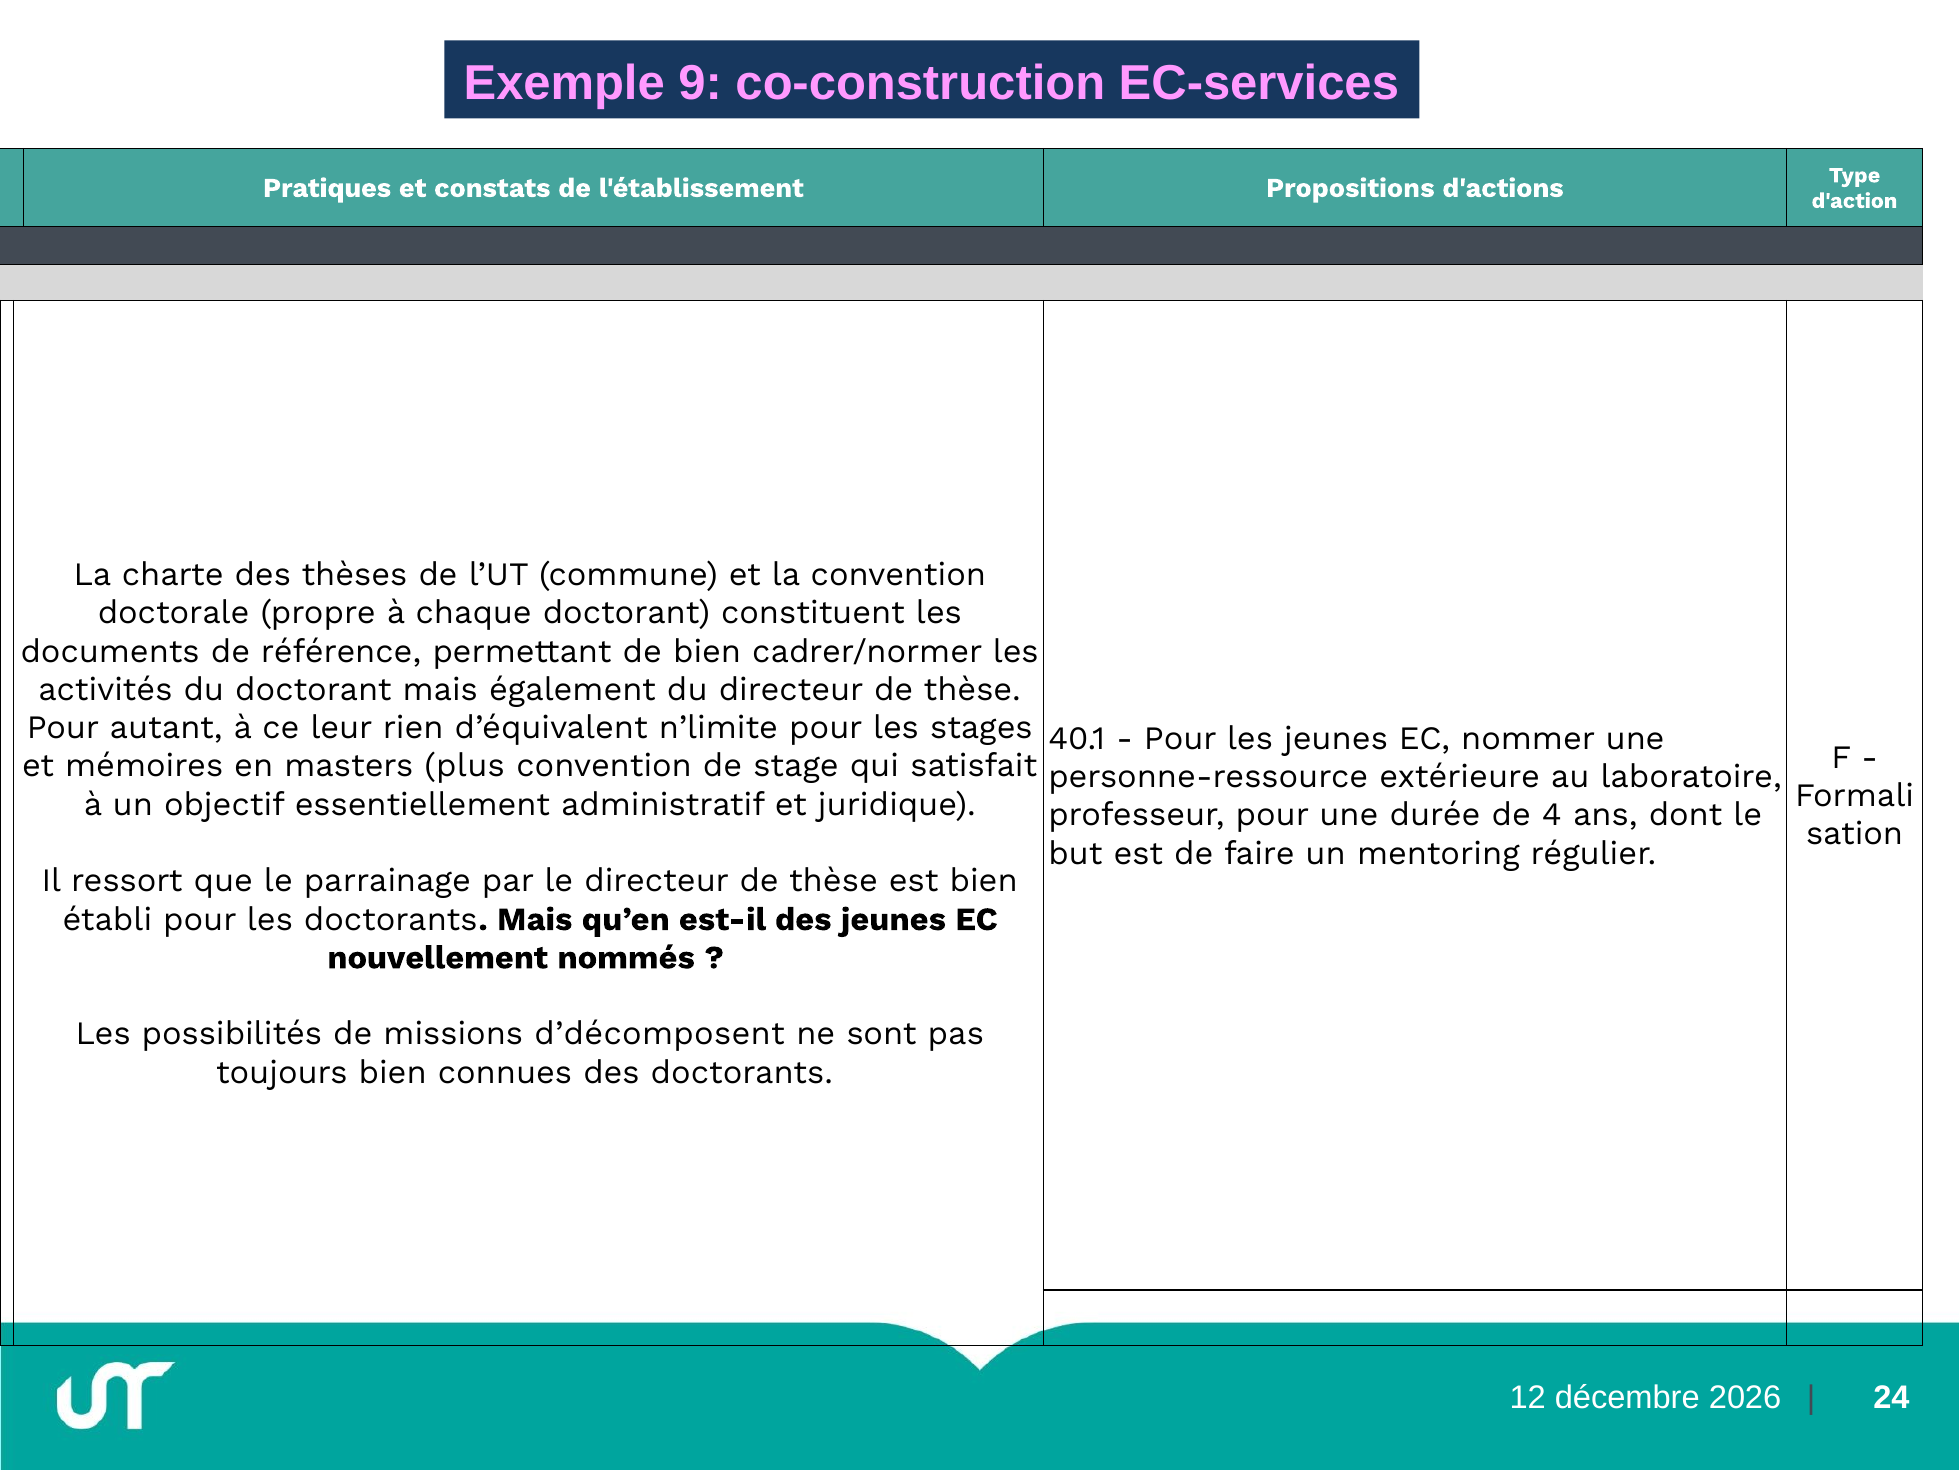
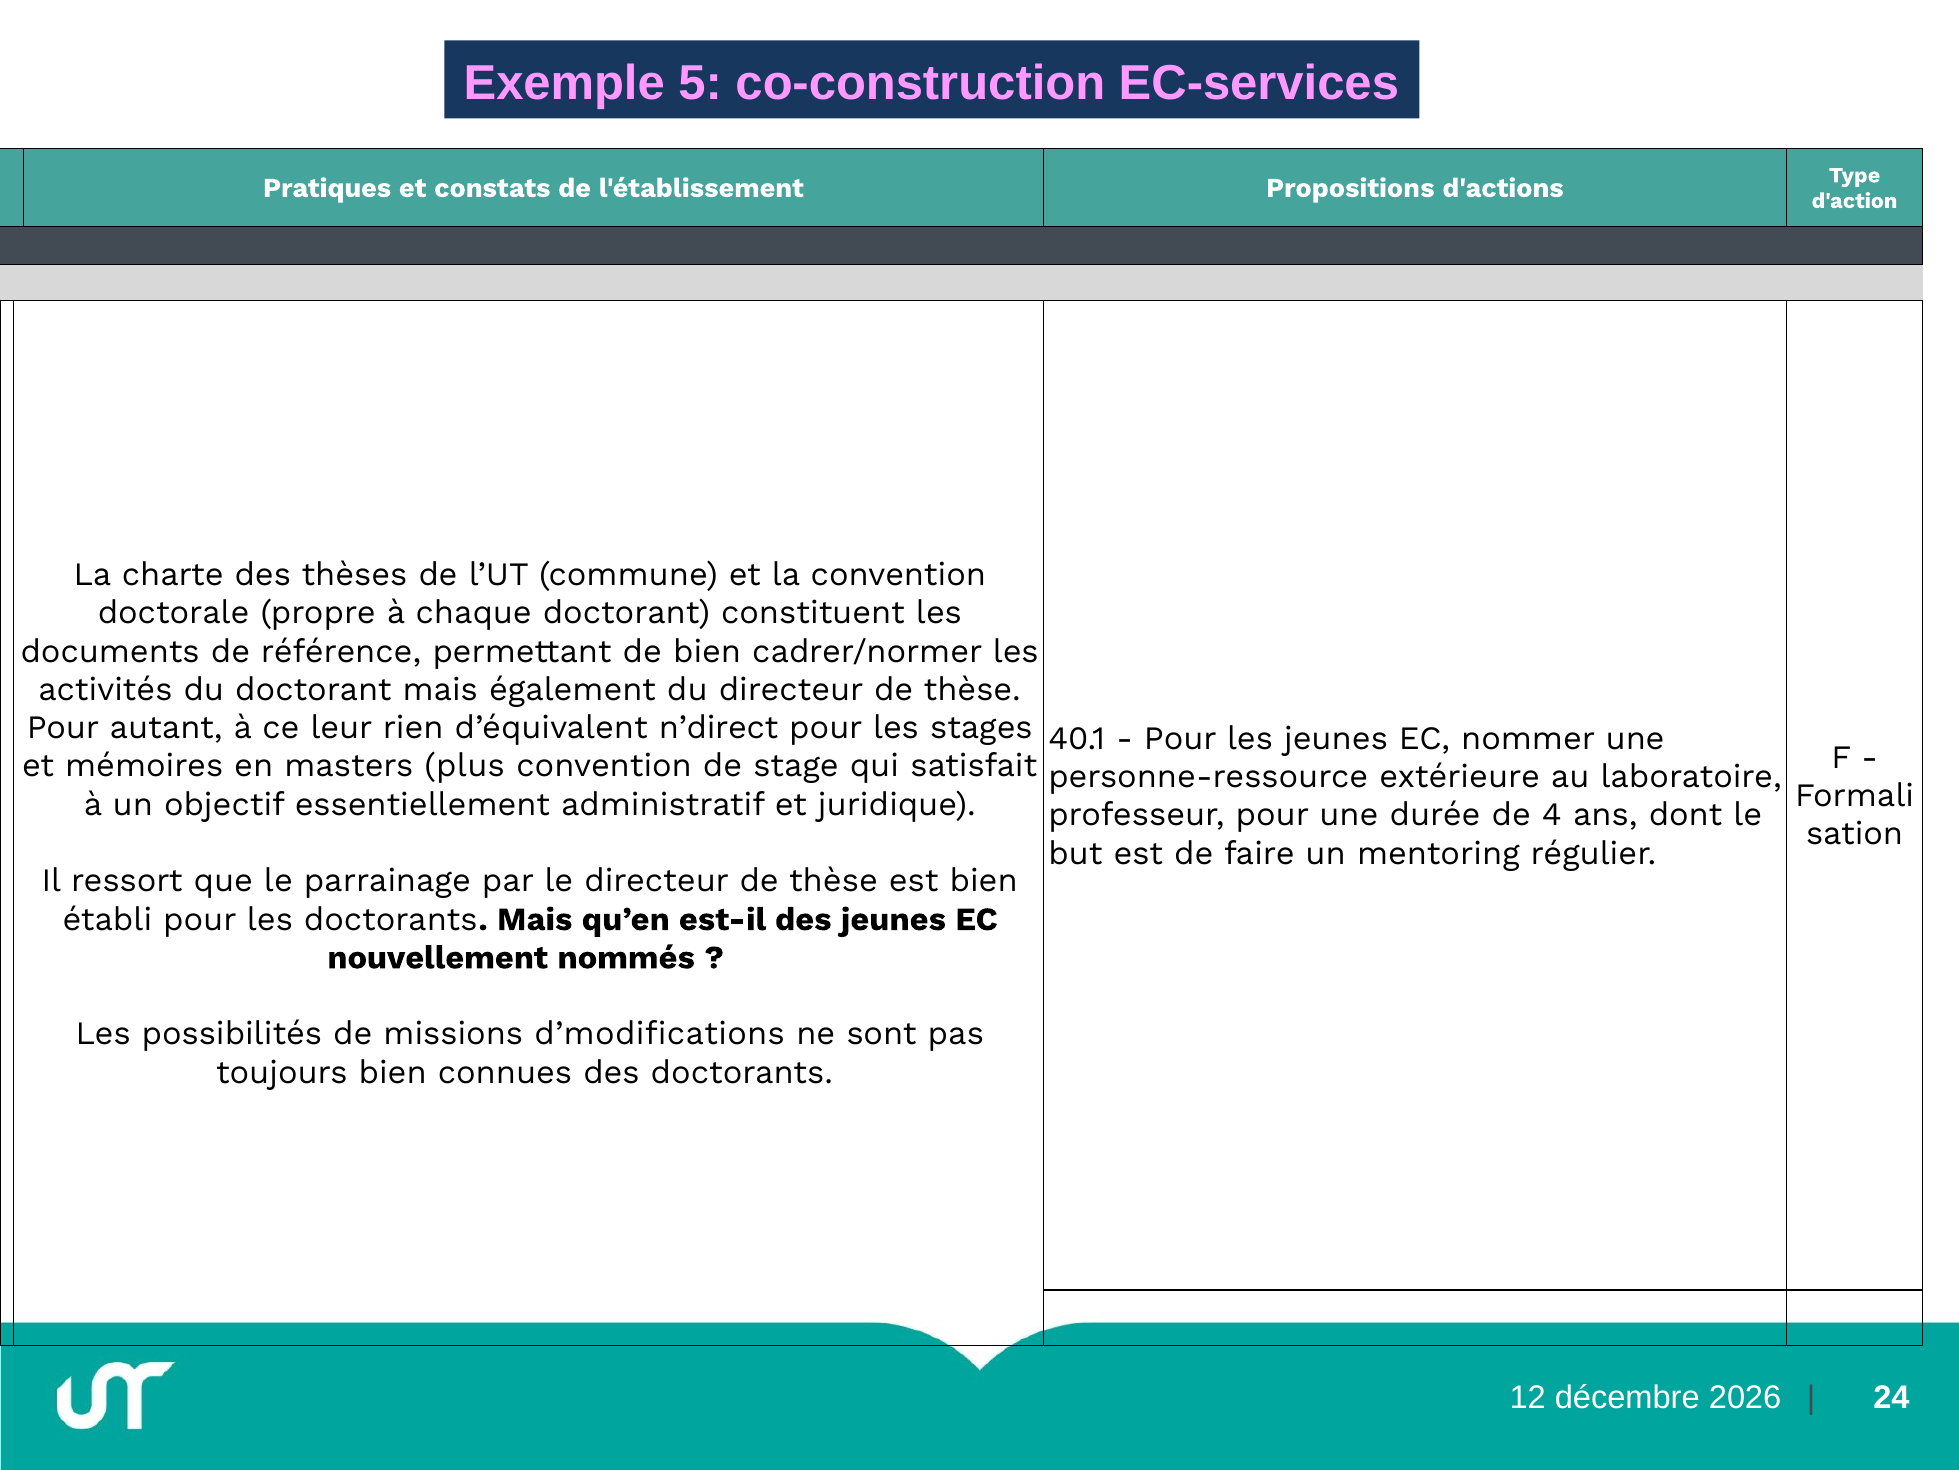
9: 9 -> 5
n’limite: n’limite -> n’direct
d’décomposent: d’décomposent -> d’modifications
